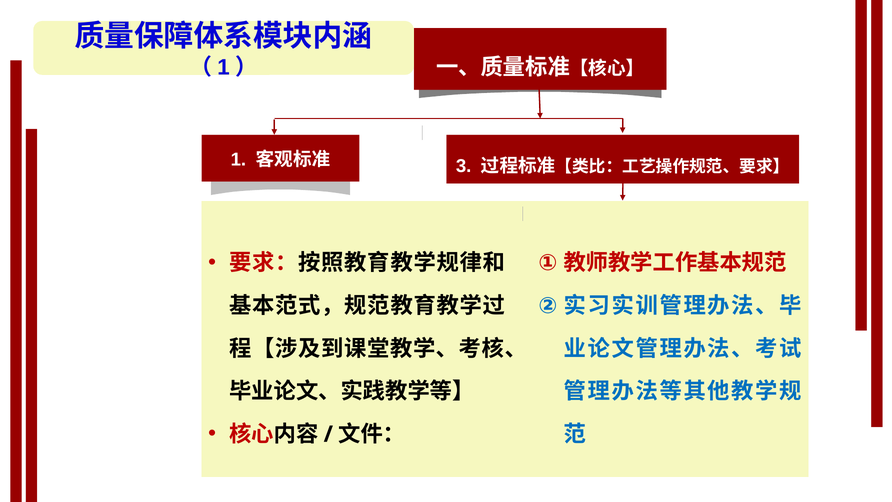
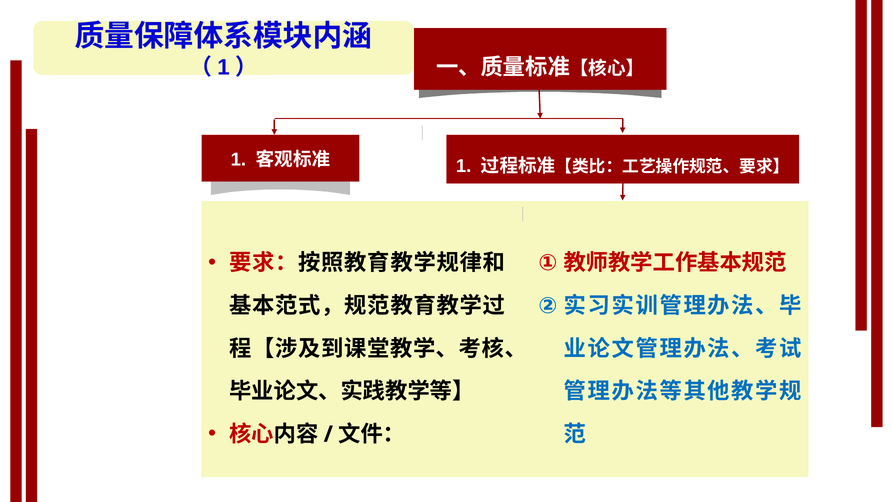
3 at (464, 166): 3 -> 1
